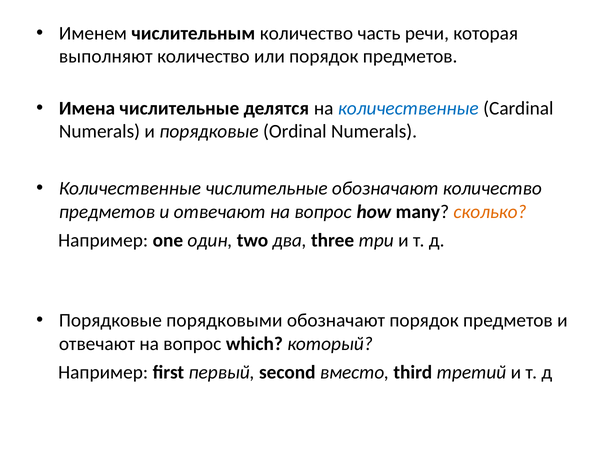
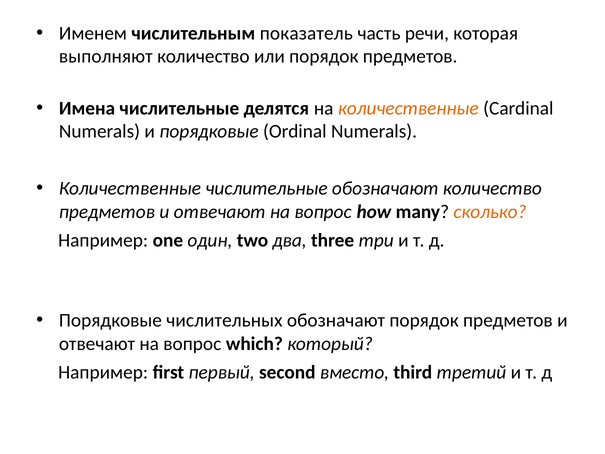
числительным количество: количество -> показатель
количественные at (408, 108) colour: blue -> orange
порядковыми: порядковыми -> числительных
